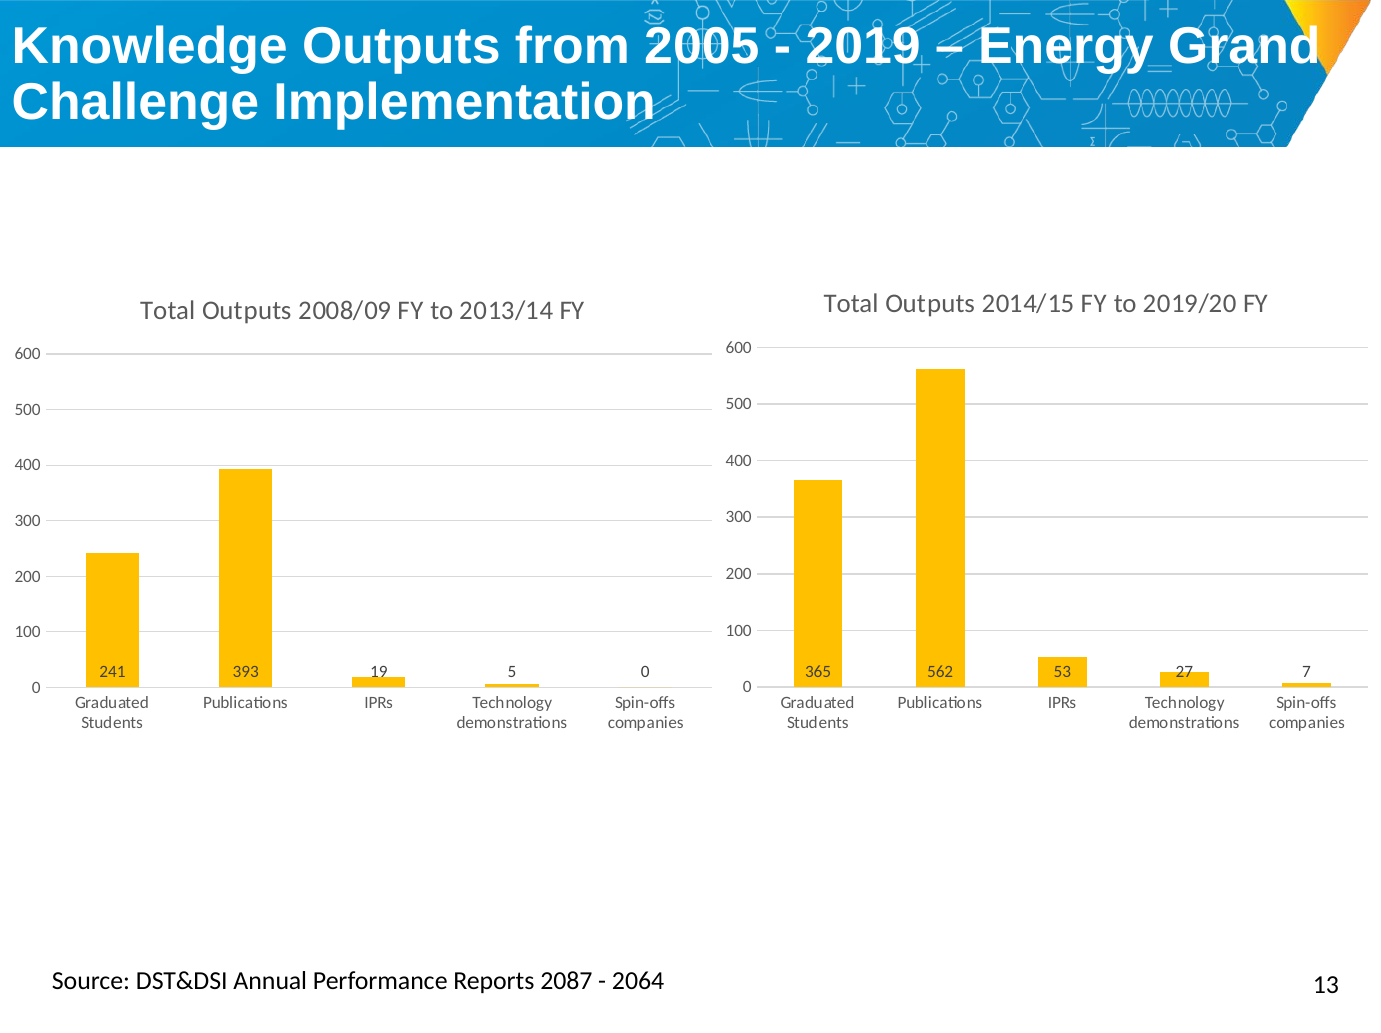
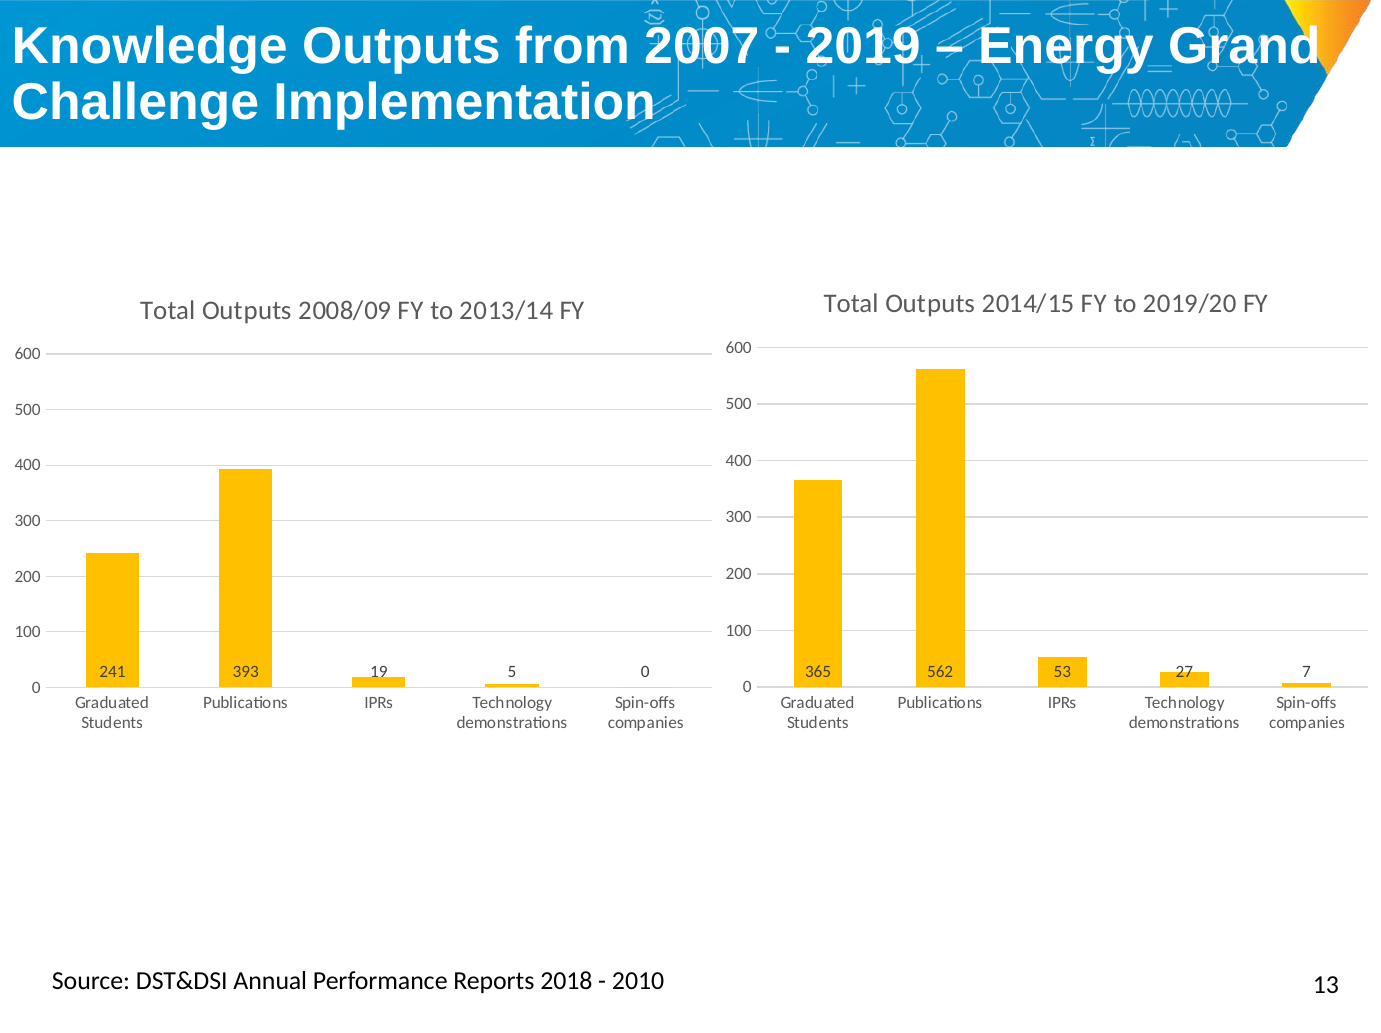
2005: 2005 -> 2007
2087: 2087 -> 2018
2064: 2064 -> 2010
